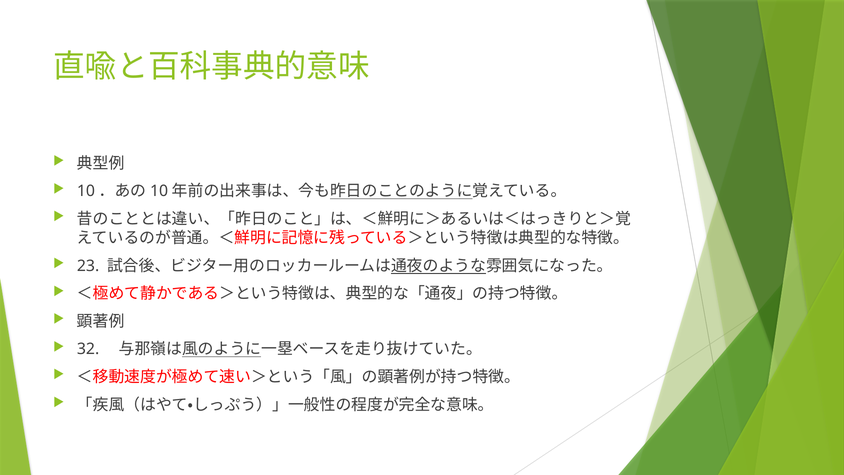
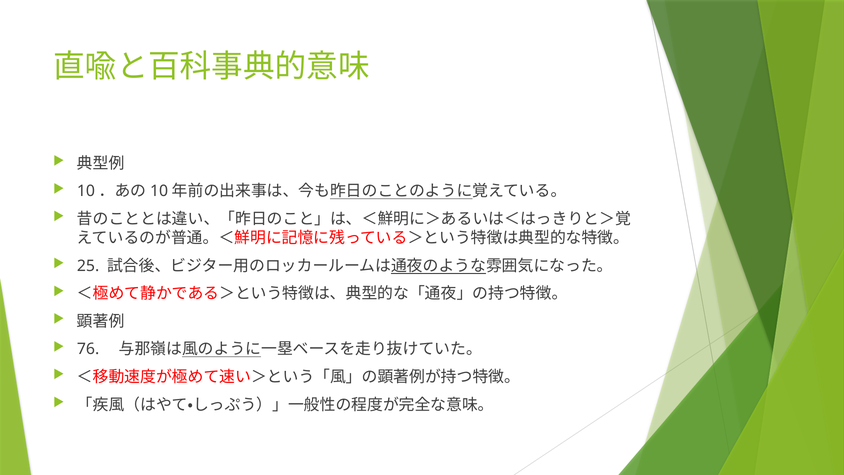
23: 23 -> 25
32: 32 -> 76
